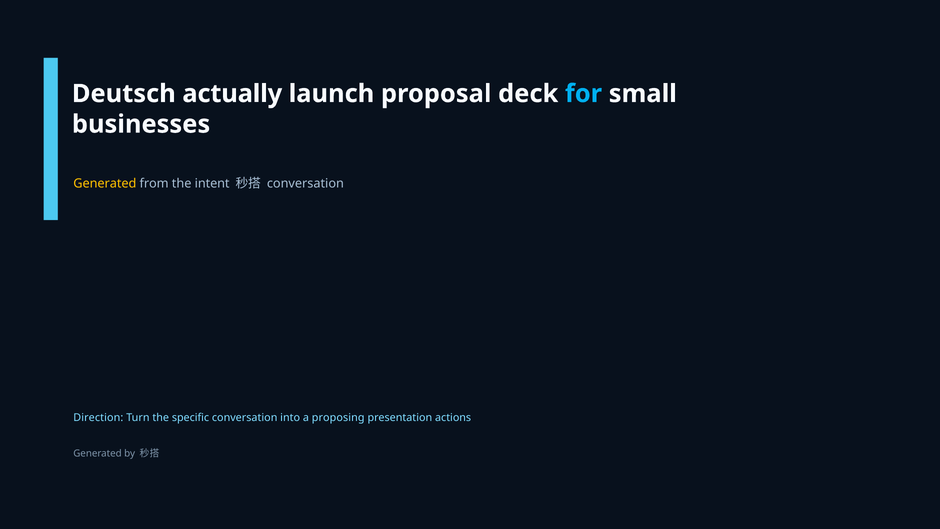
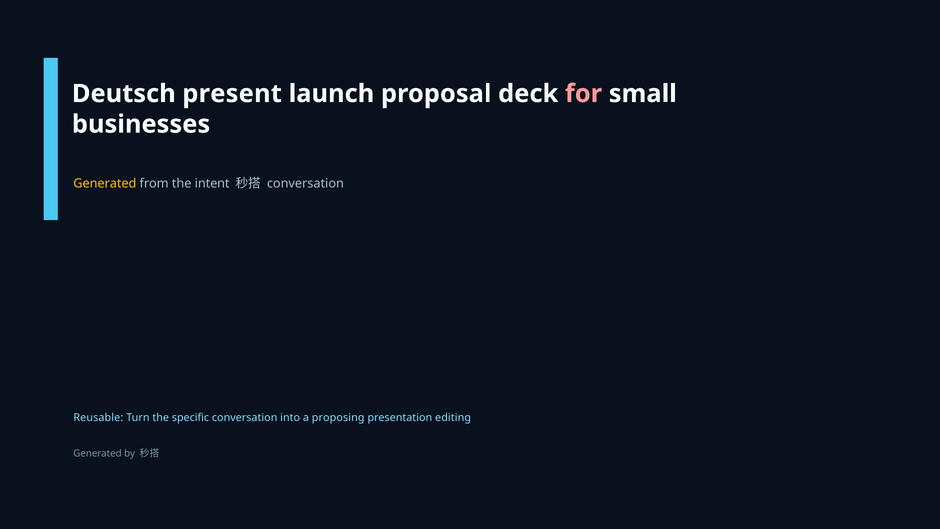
actually: actually -> present
for colour: light blue -> pink
Direction: Direction -> Reusable
actions: actions -> editing
